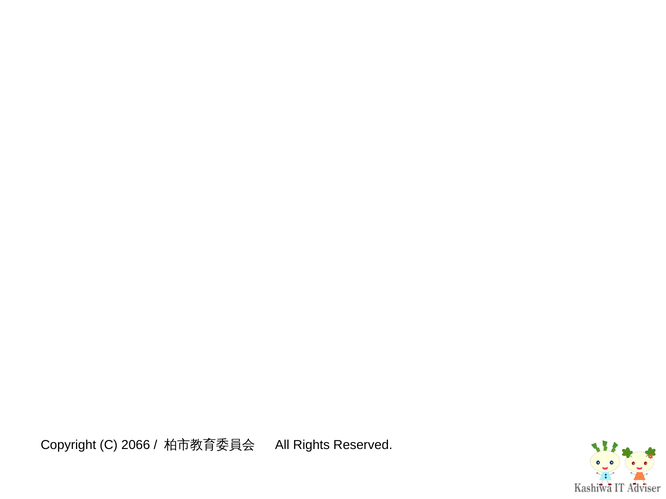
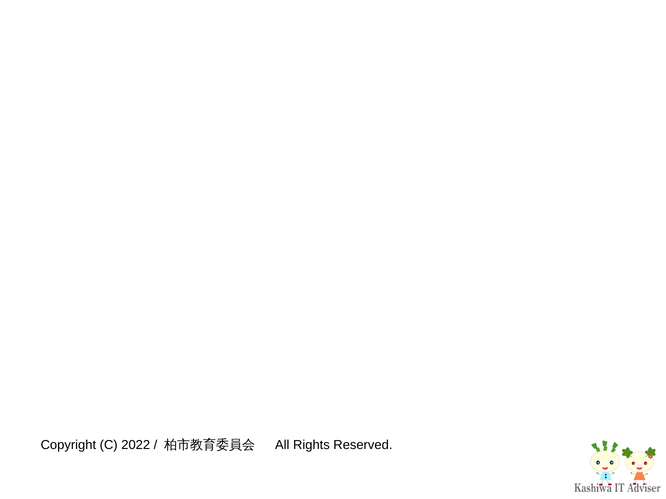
2066: 2066 -> 2022
